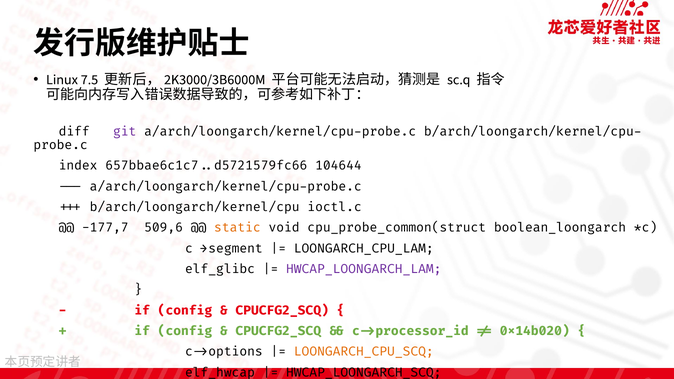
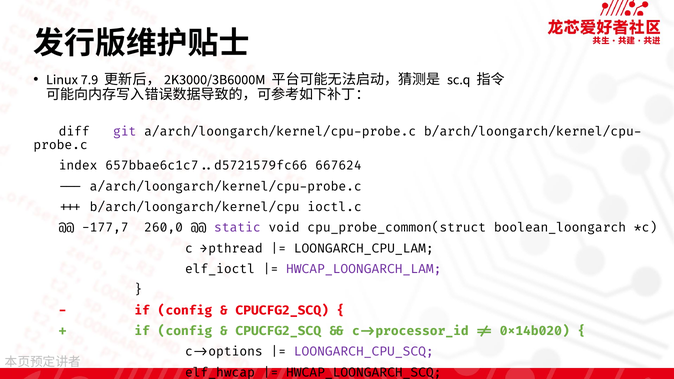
7.5: 7.5 -> 7.9
104644: 104644 -> 667624
+509,6: +509,6 -> +260,0
static colour: orange -> purple
c->segment: c->segment -> c->pthread
elf_glibc: elf_glibc -> elf_ioctl
LOONGARCH_CPU_SCQ colour: orange -> purple
